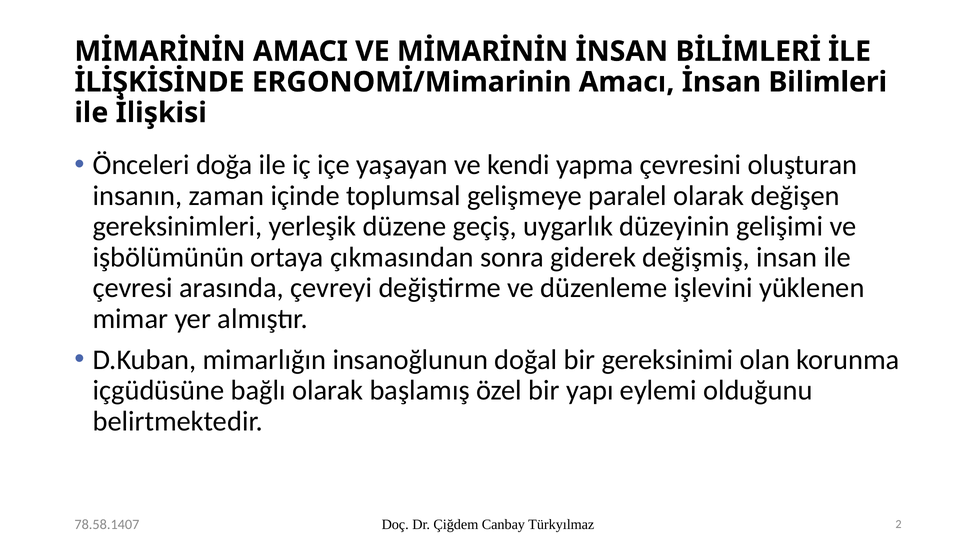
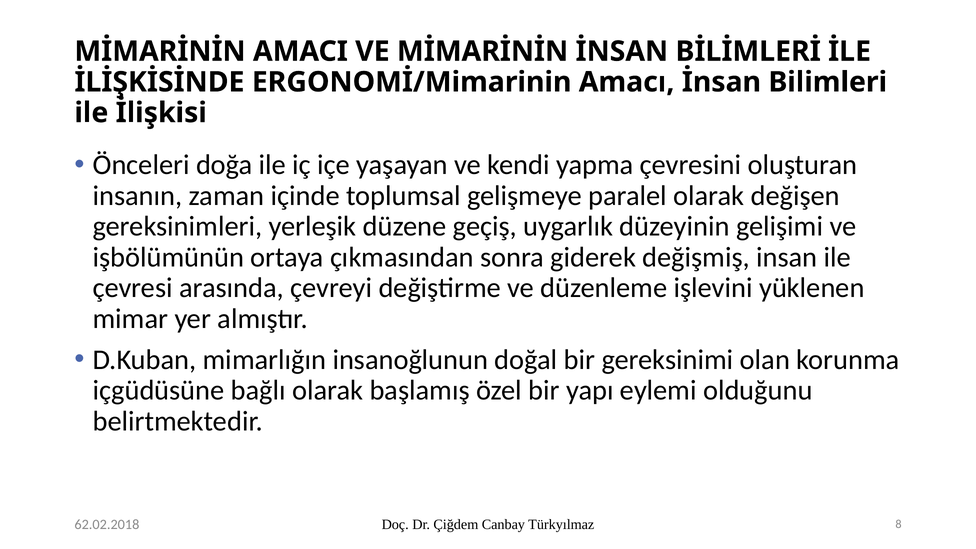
2: 2 -> 8
78.58.1407: 78.58.1407 -> 62.02.2018
